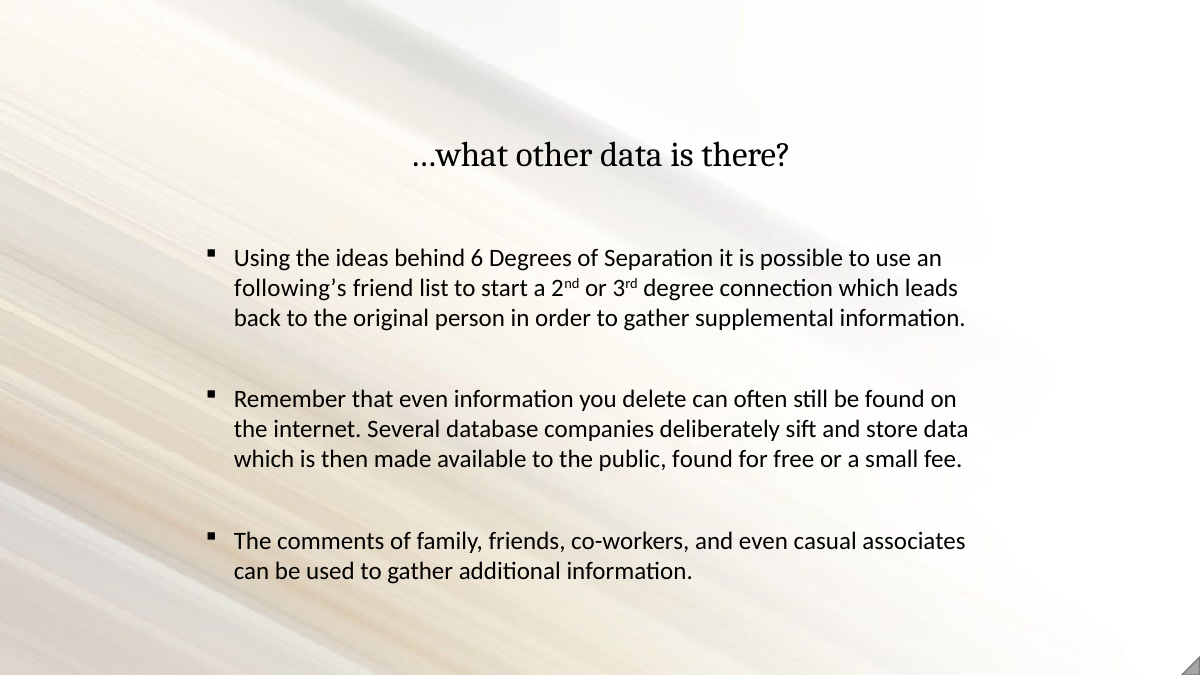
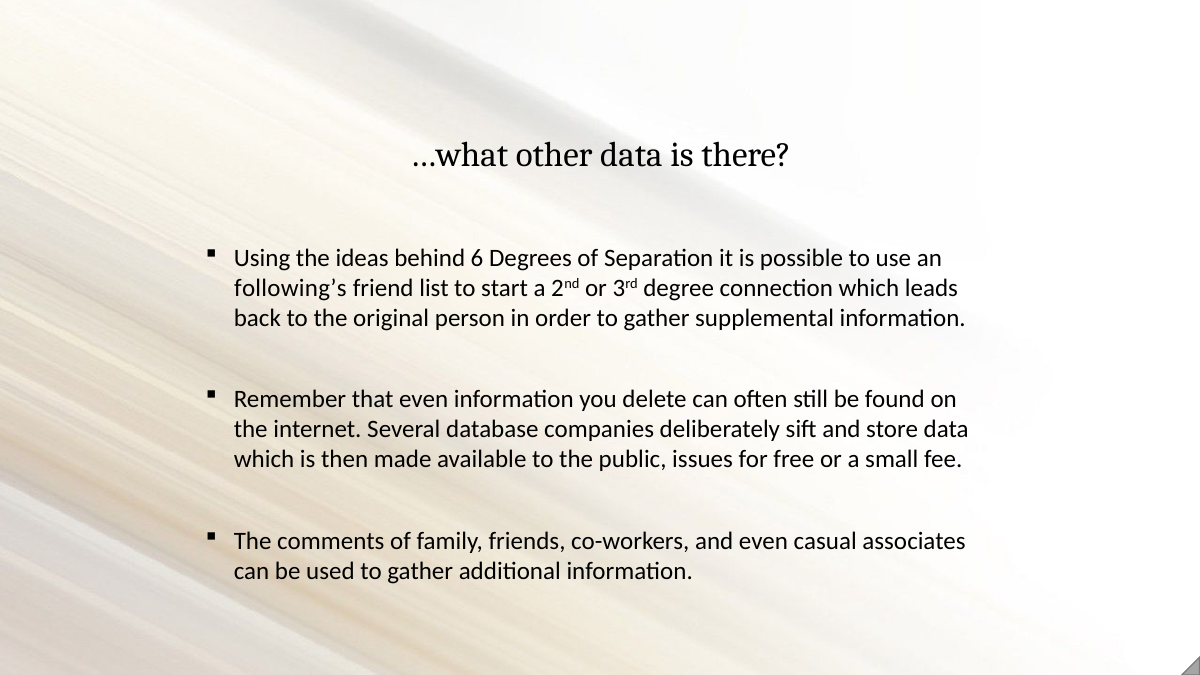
public found: found -> issues
